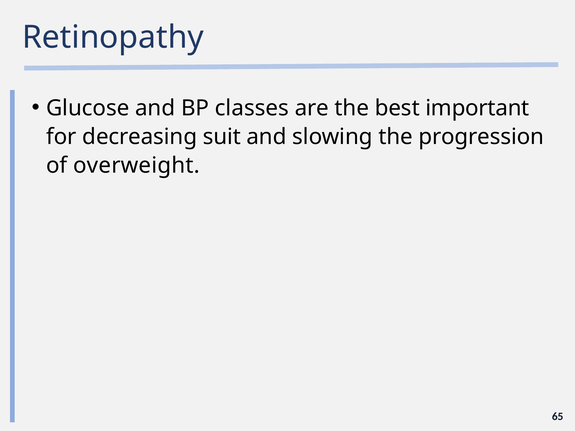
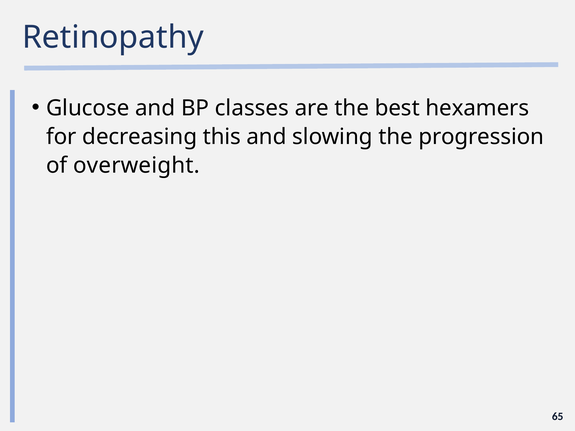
important: important -> hexamers
suit: suit -> this
